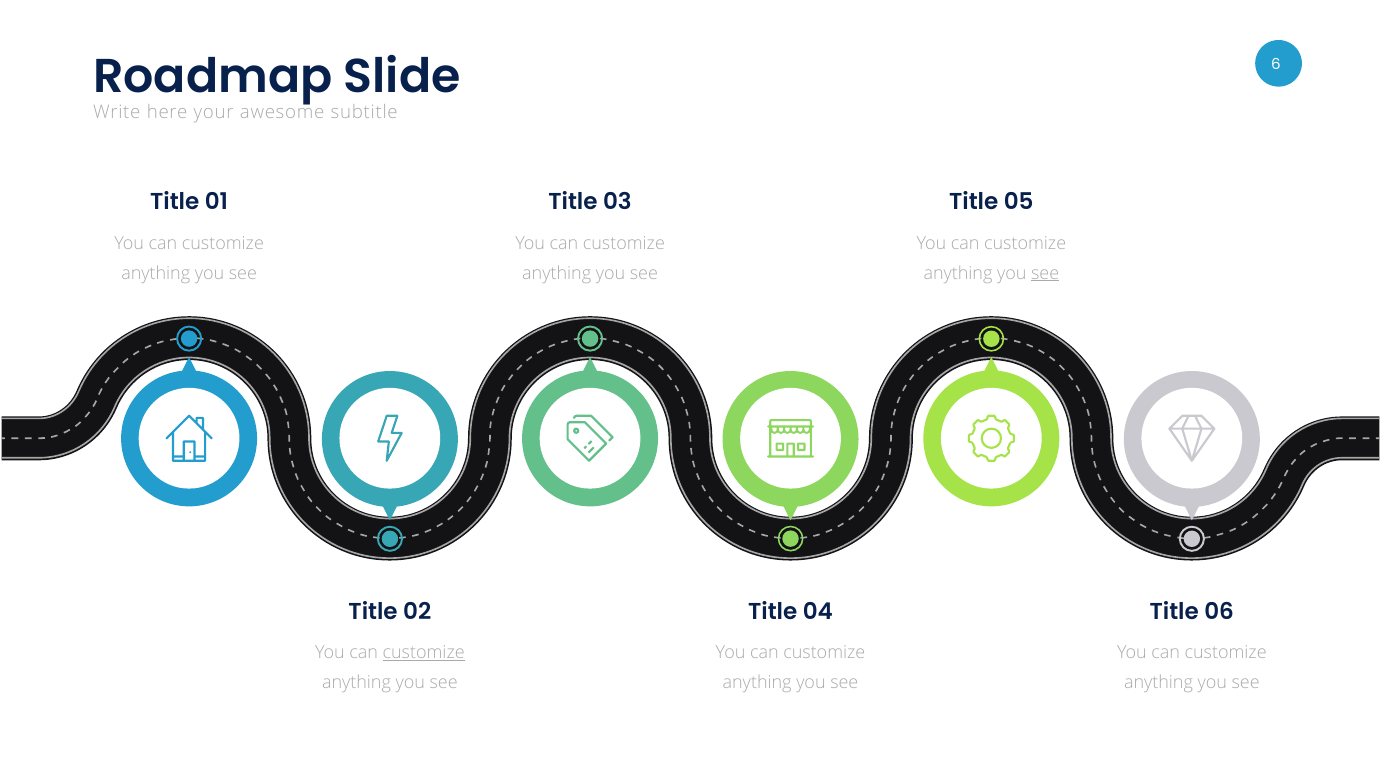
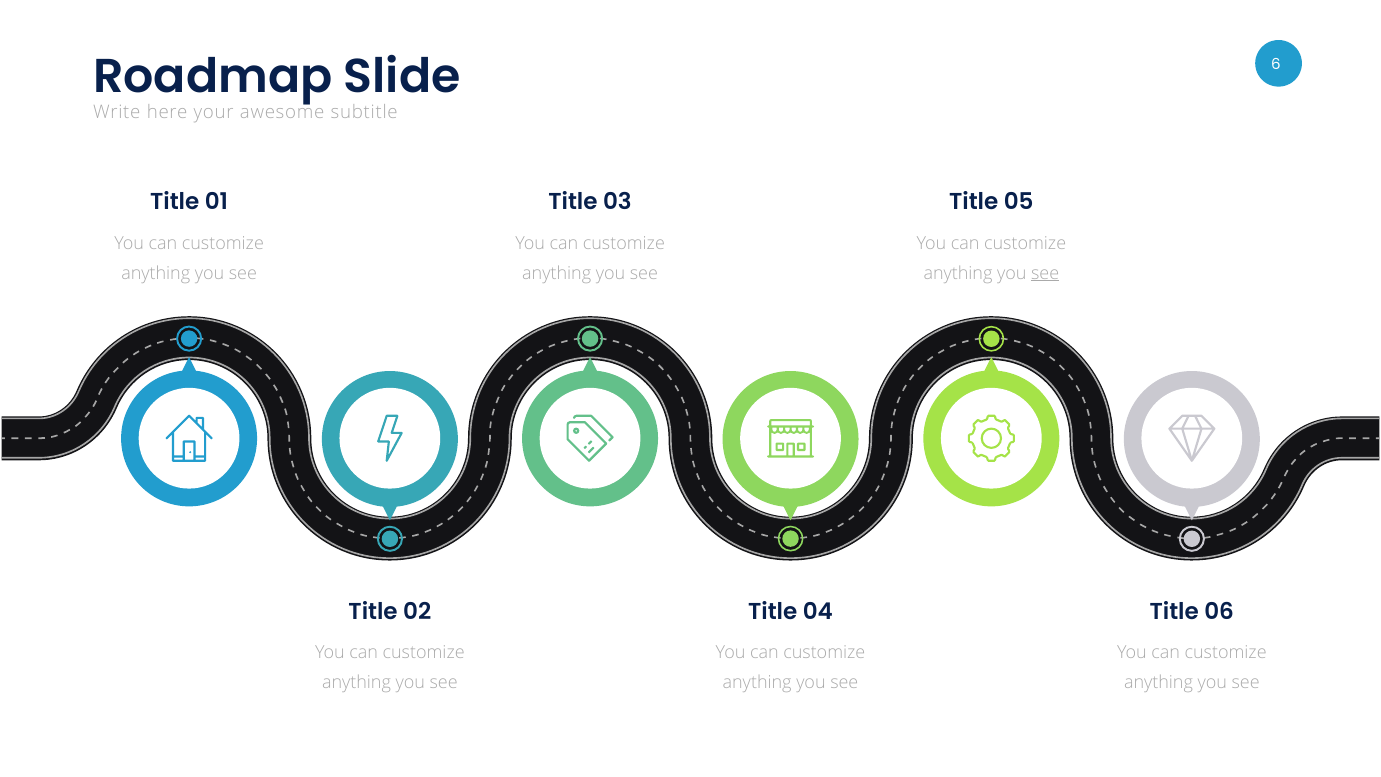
customize at (424, 653) underline: present -> none
